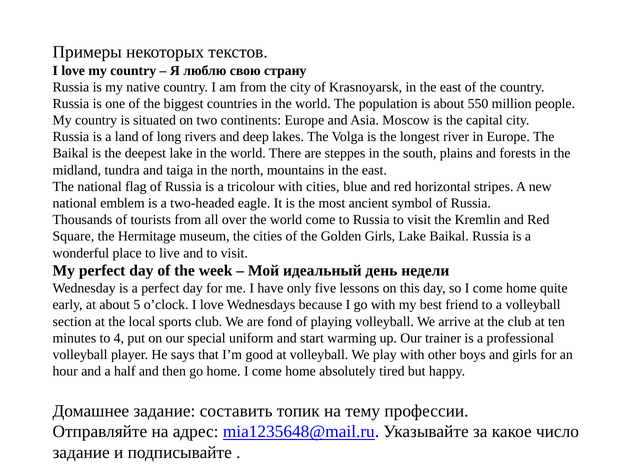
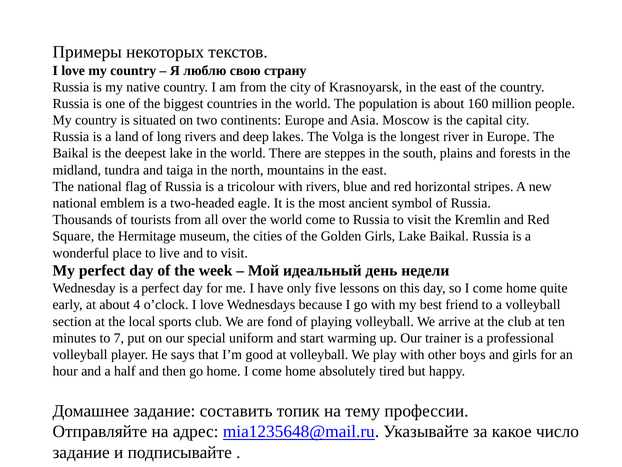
550: 550 -> 160
with cities: cities -> rivers
5: 5 -> 4
4: 4 -> 7
